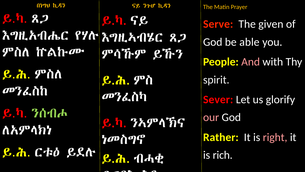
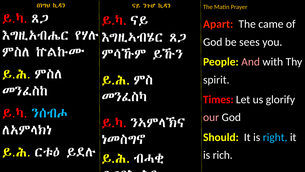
Serve: Serve -> Apart
given: given -> came
able: able -> sees
Sever: Sever -> Times
ንሰብሖ colour: light green -> light blue
Rather: Rather -> Should
right colour: pink -> light blue
